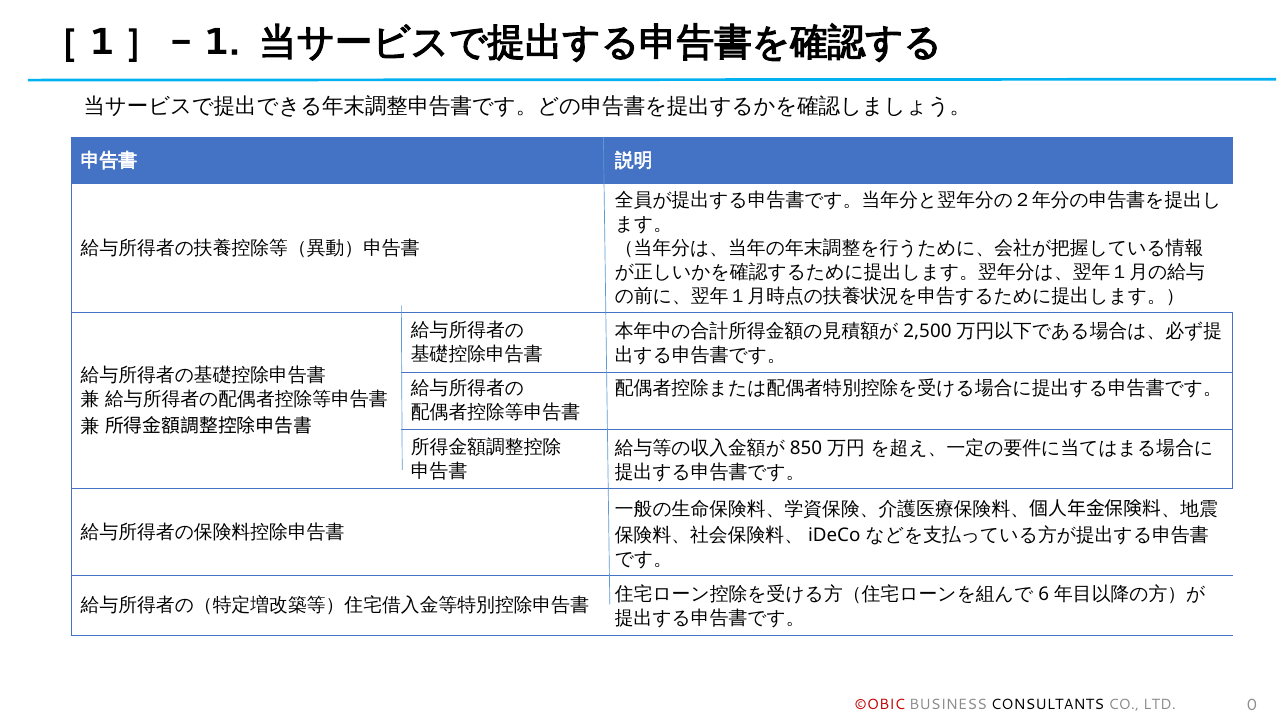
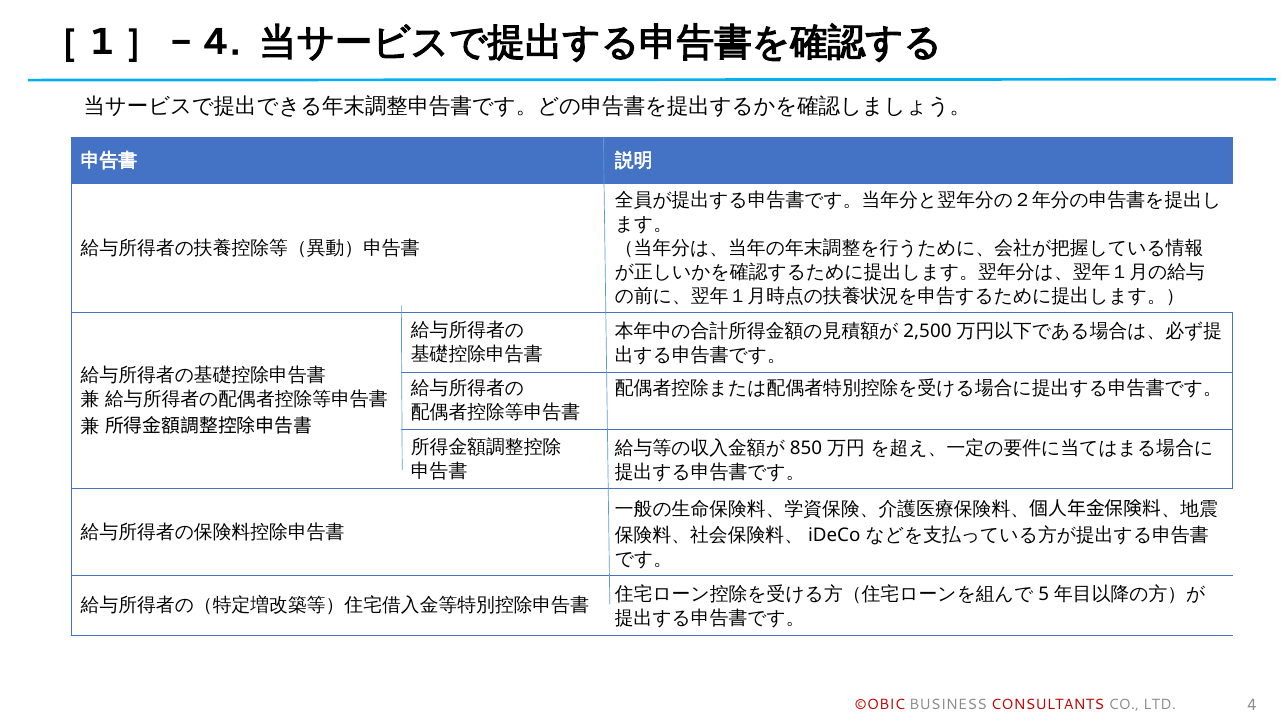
［1］- 1: 1 -> 4
6: 6 -> 5
CONSULTANTS colour: black -> red
LTD 0: 0 -> 4
